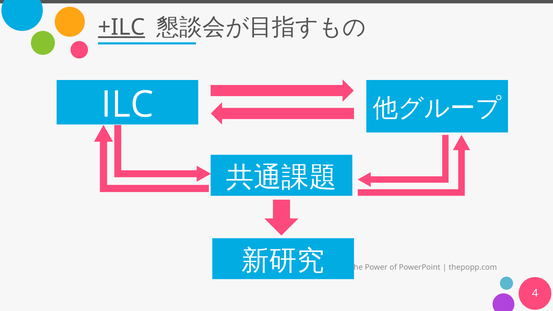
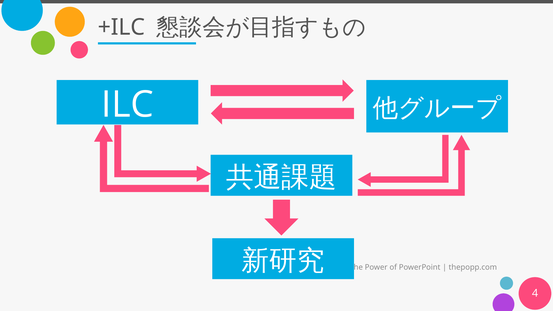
+ILC underline: present -> none
